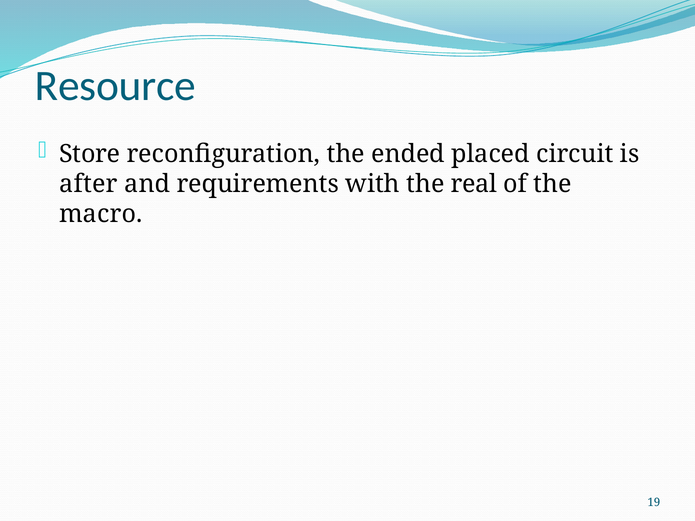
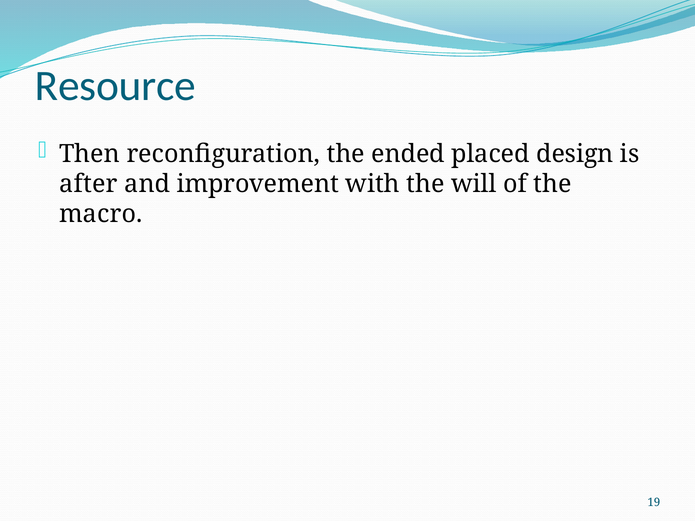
Store: Store -> Then
circuit: circuit -> design
requirements: requirements -> improvement
real: real -> will
